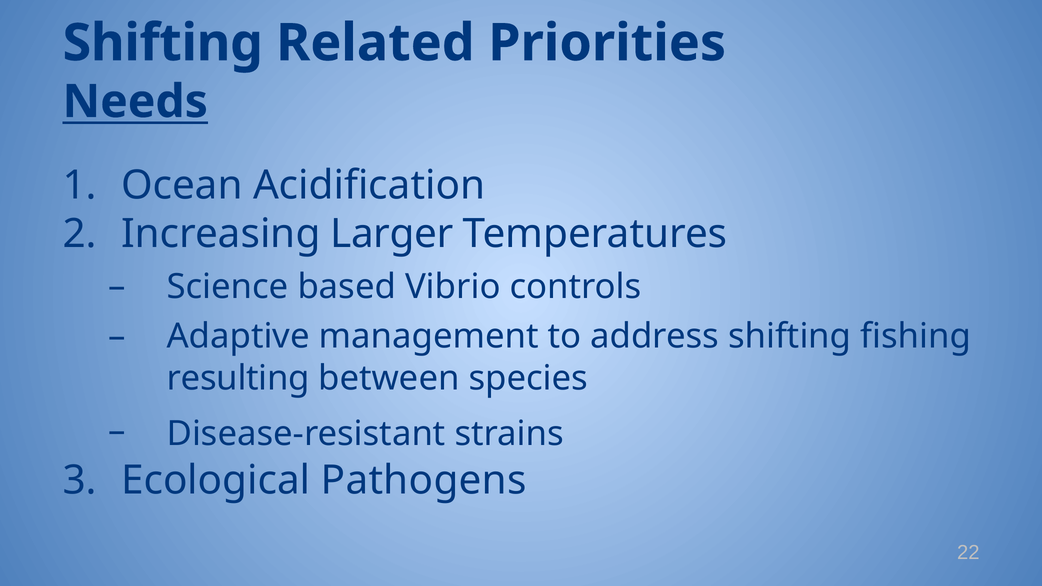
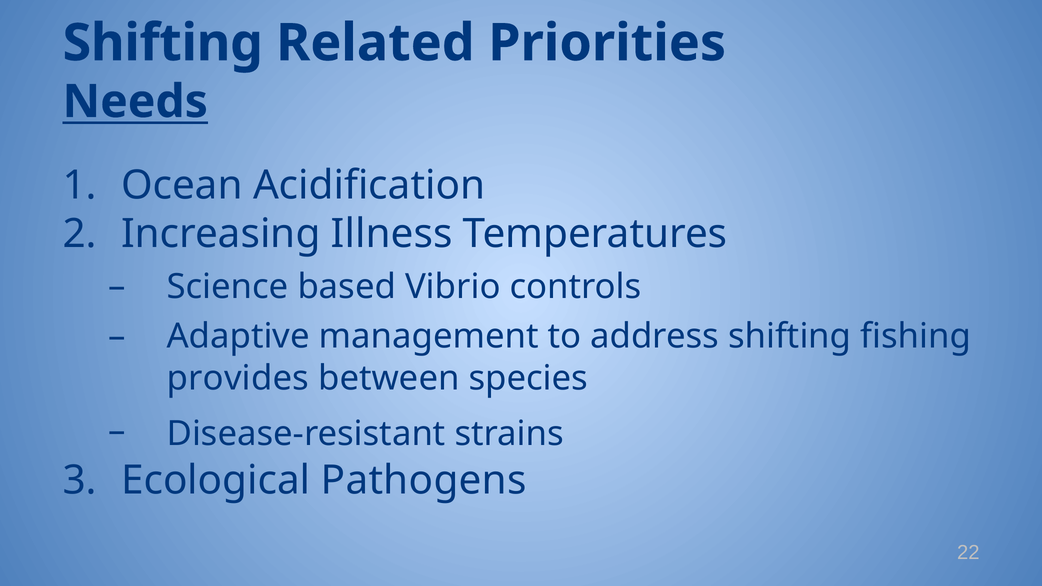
Larger: Larger -> Illness
resulting: resulting -> provides
